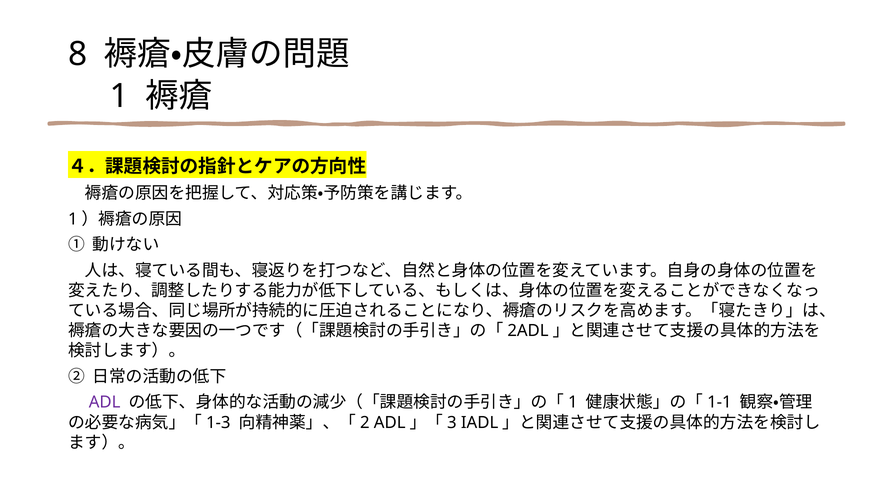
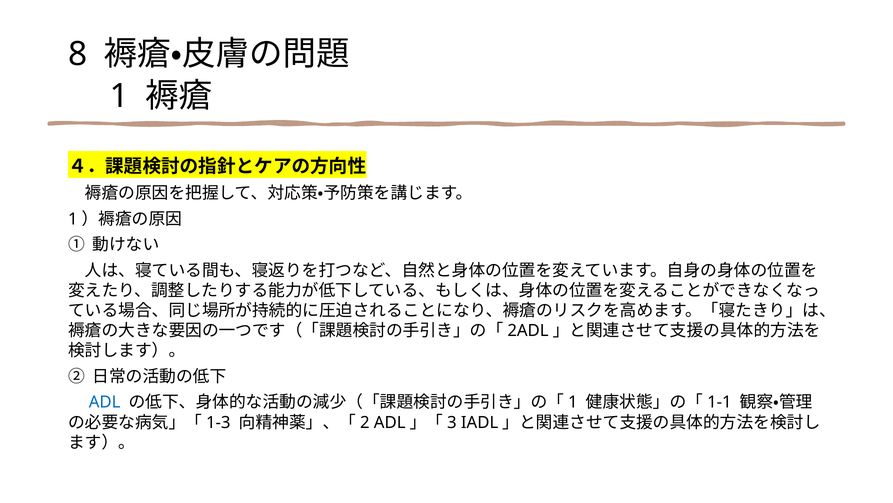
ADL colour: purple -> blue
